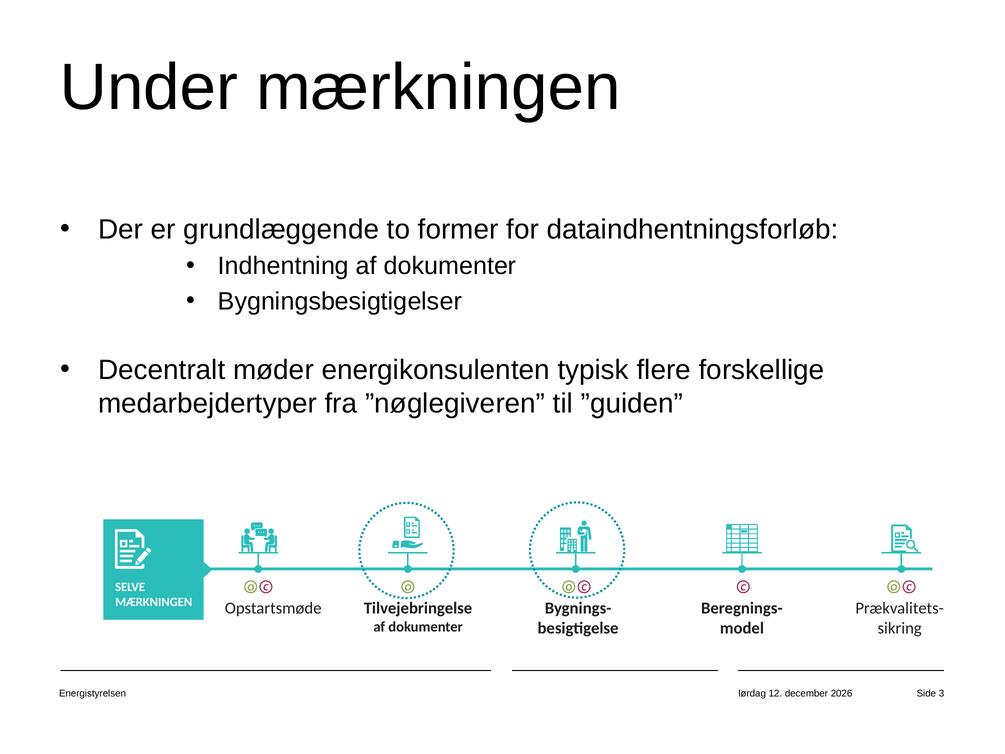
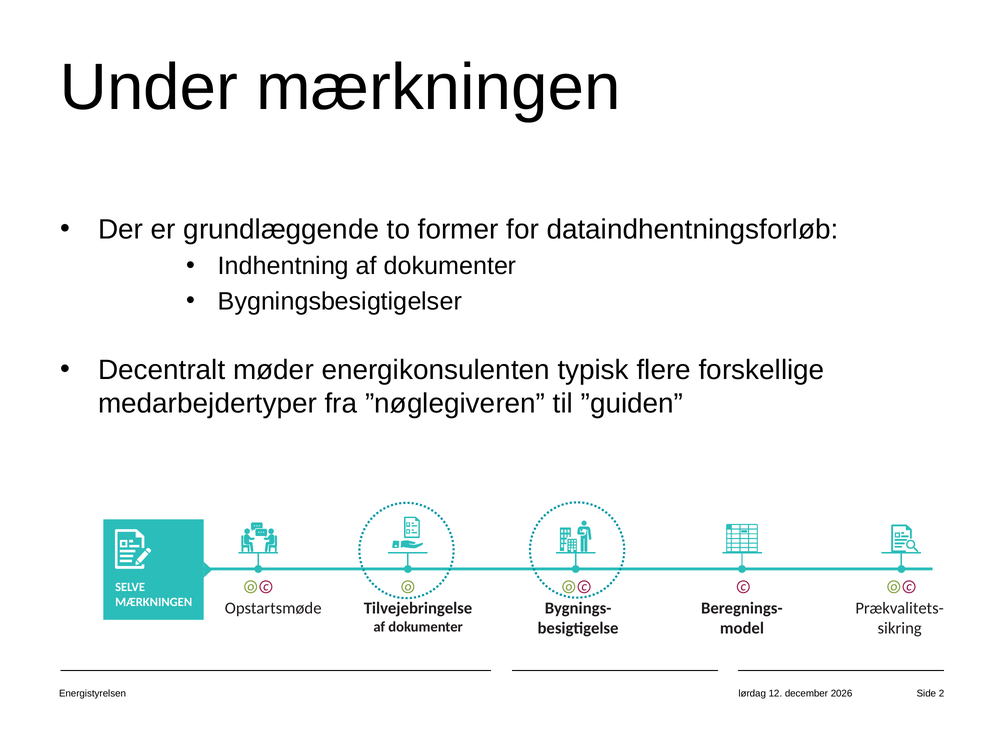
3: 3 -> 2
